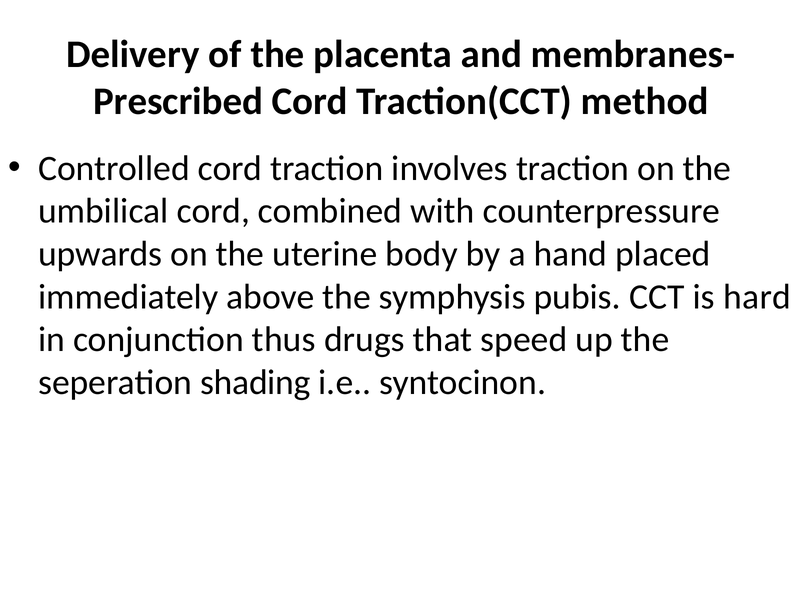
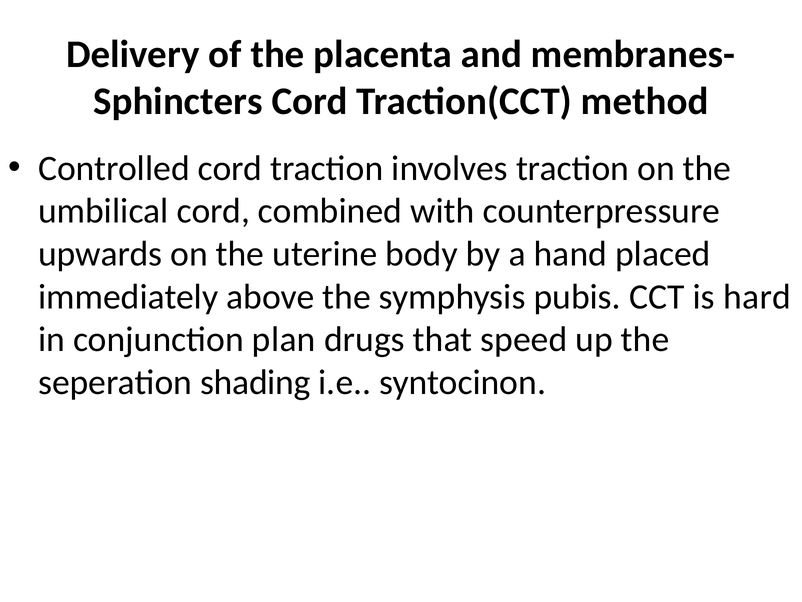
Prescribed: Prescribed -> Sphincters
thus: thus -> plan
